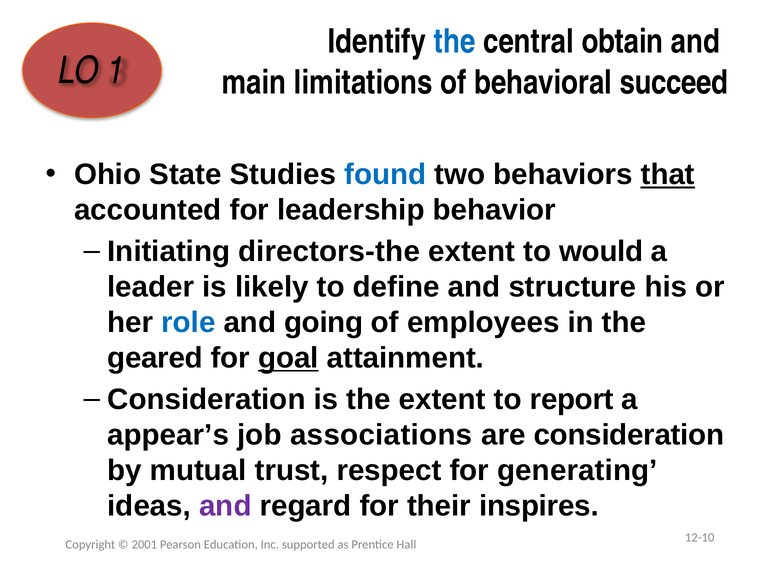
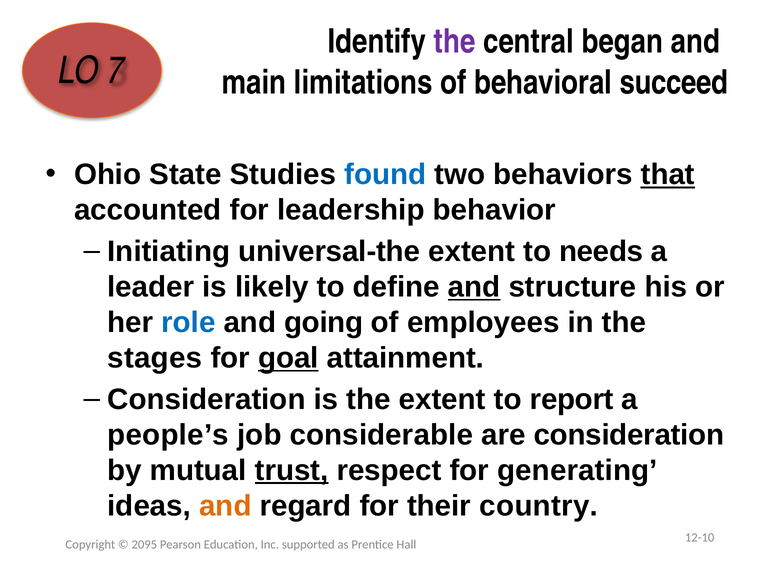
the at (455, 42) colour: blue -> purple
obtain: obtain -> began
1: 1 -> 7
directors-the: directors-the -> universal-the
would: would -> needs
and at (474, 287) underline: none -> present
geared: geared -> stages
appear’s: appear’s -> people’s
associations: associations -> considerable
trust underline: none -> present
and at (225, 506) colour: purple -> orange
inspires: inspires -> country
2001: 2001 -> 2095
